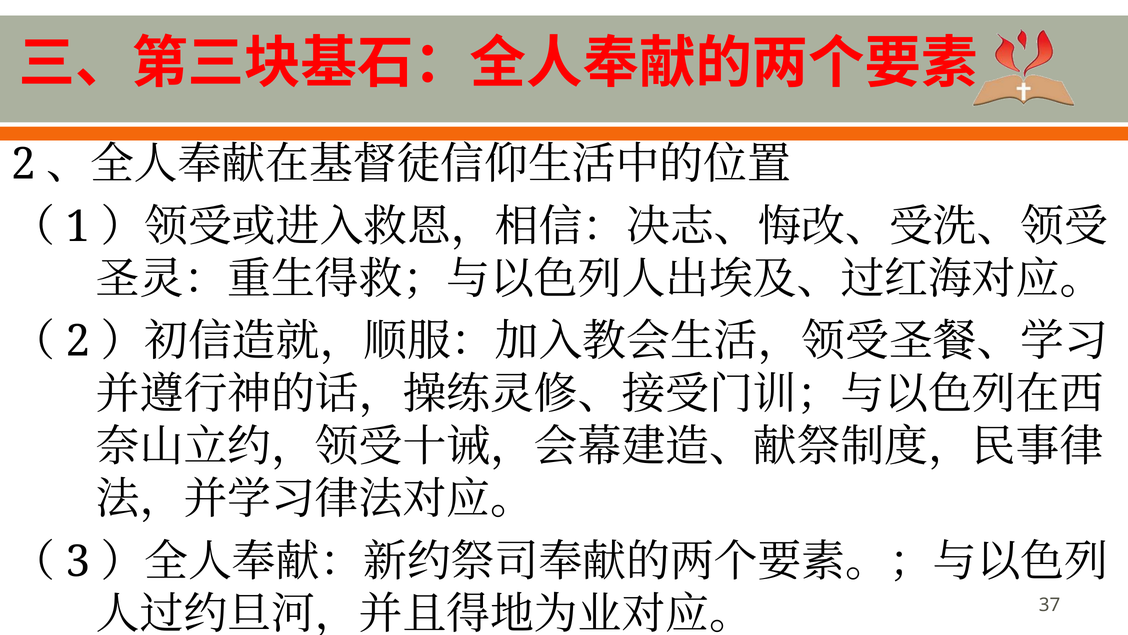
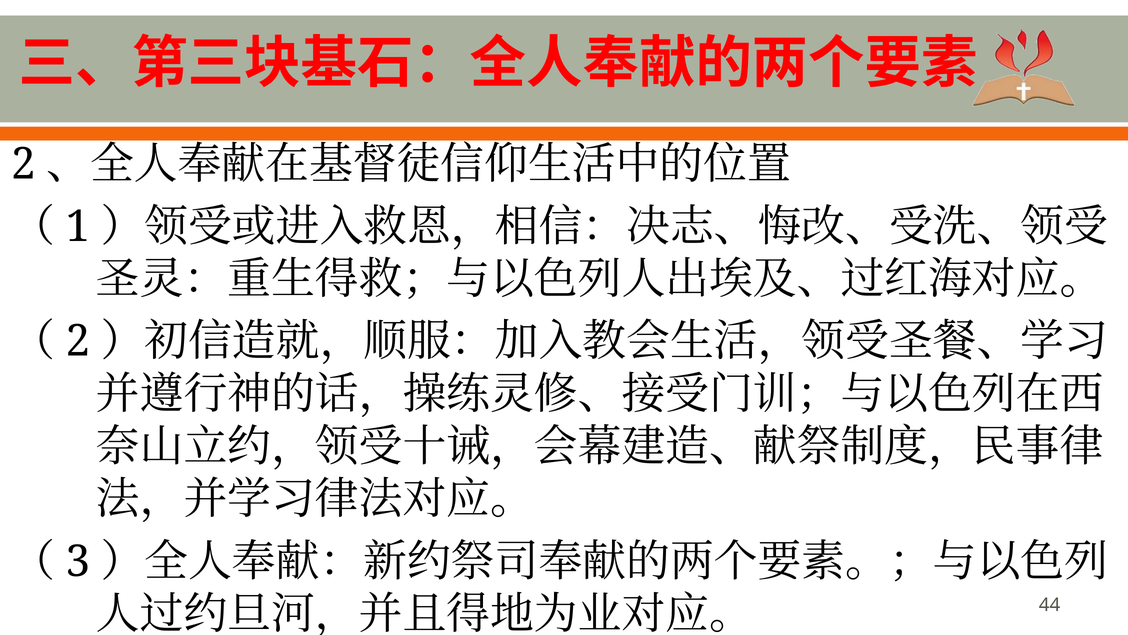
37: 37 -> 44
